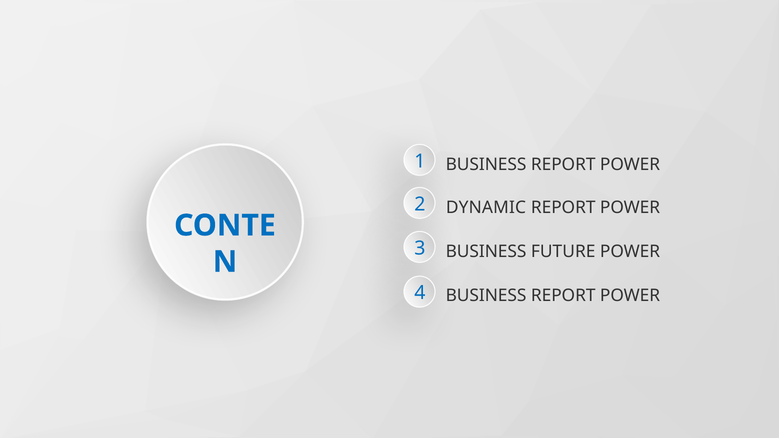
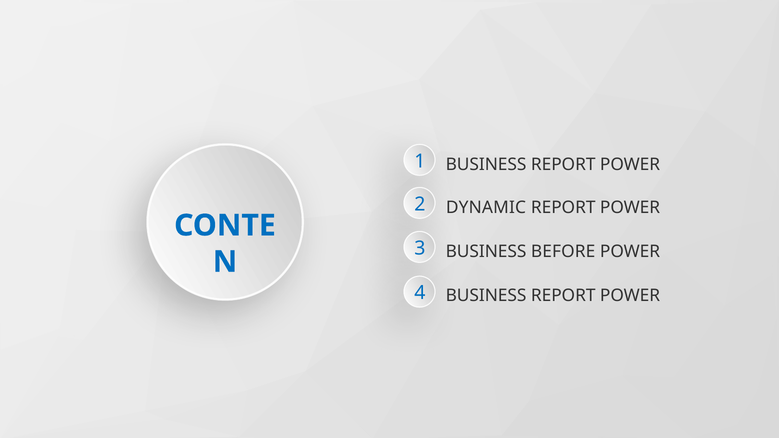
FUTURE: FUTURE -> BEFORE
